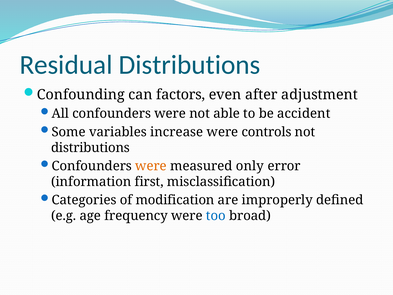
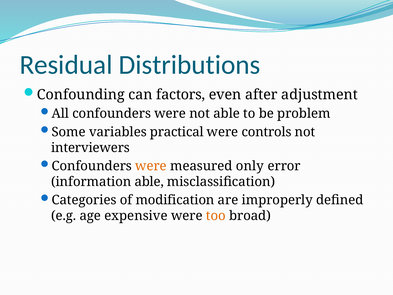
accident: accident -> problem
increase: increase -> practical
distributions at (90, 148): distributions -> interviewers
information first: first -> able
frequency: frequency -> expensive
too colour: blue -> orange
